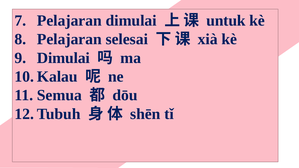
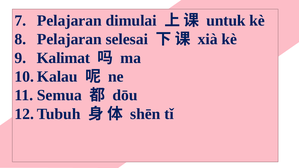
Dimulai at (63, 58): Dimulai -> Kalimat
